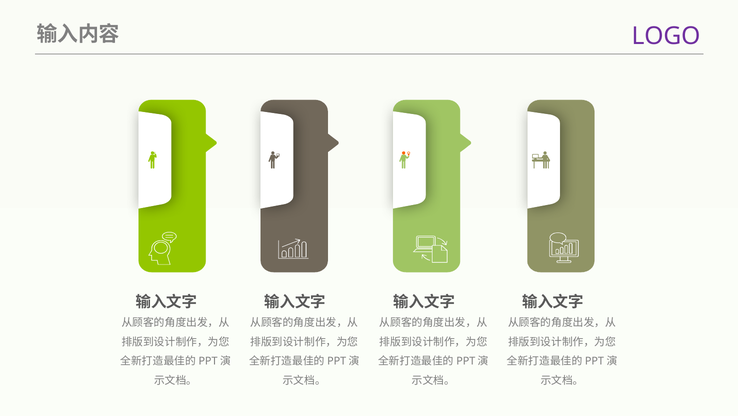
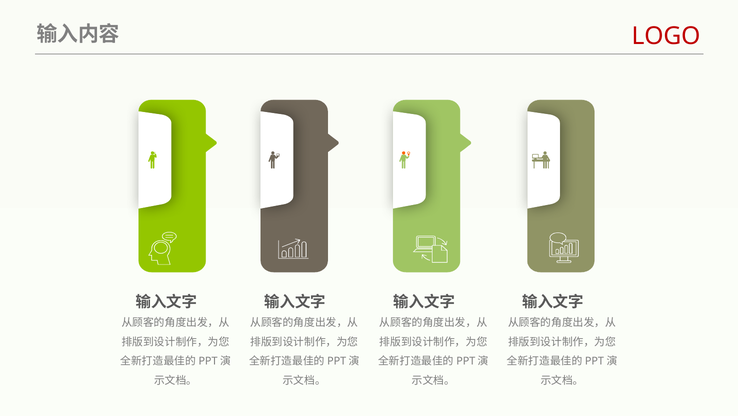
LOGO colour: purple -> red
